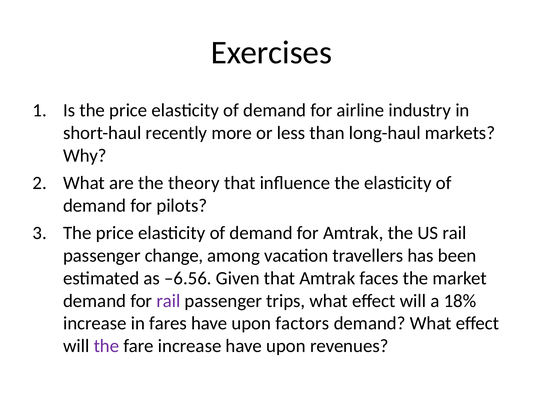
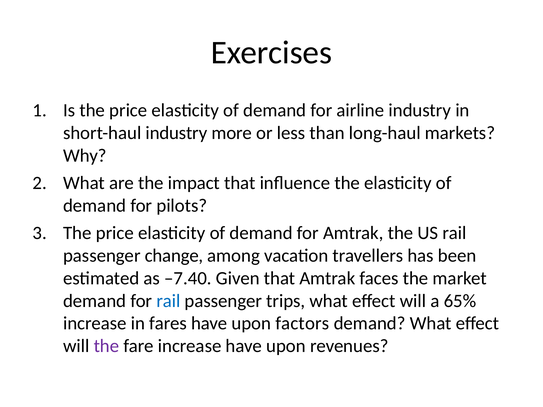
short-haul recently: recently -> industry
theory: theory -> impact
–6.56: –6.56 -> –7.40
rail at (168, 301) colour: purple -> blue
18%: 18% -> 65%
